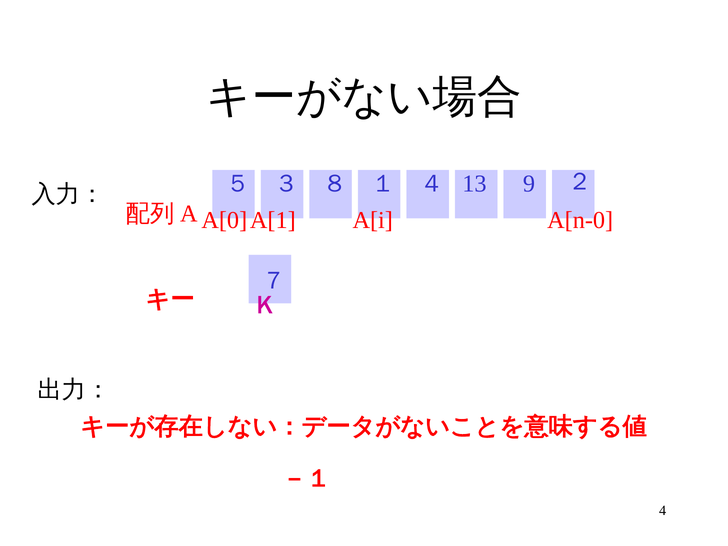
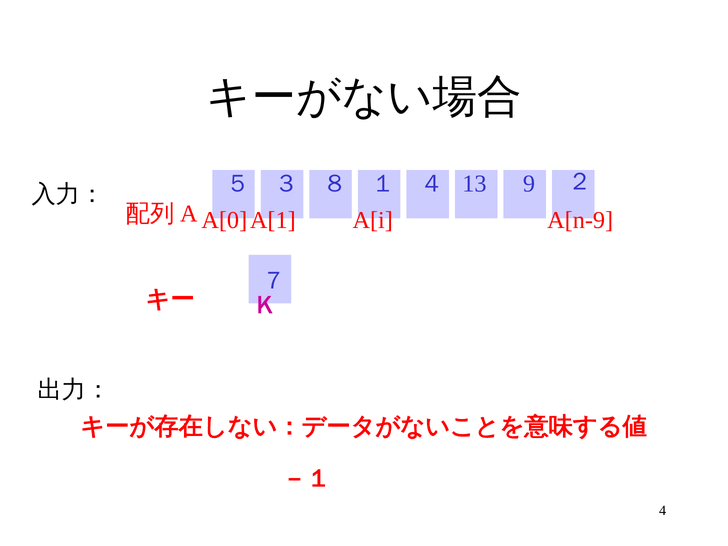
A[n-0: A[n-0 -> A[n-9
